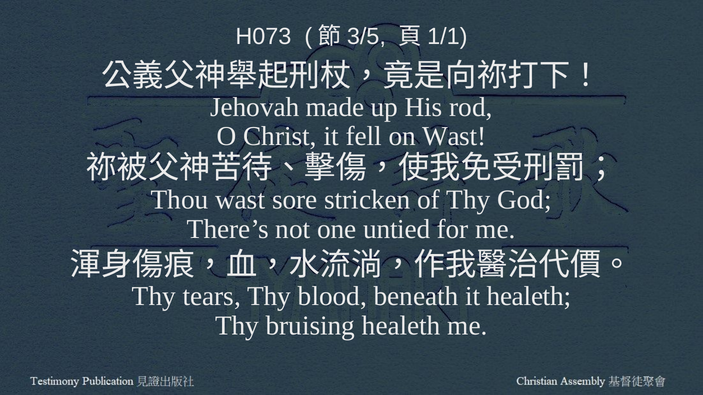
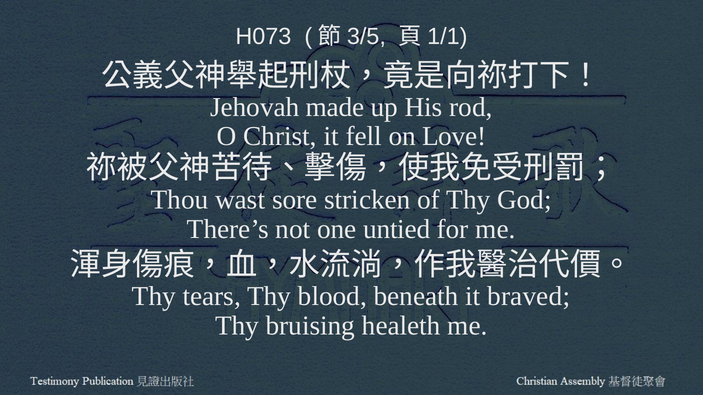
on Wast: Wast -> Love
it healeth: healeth -> braved
